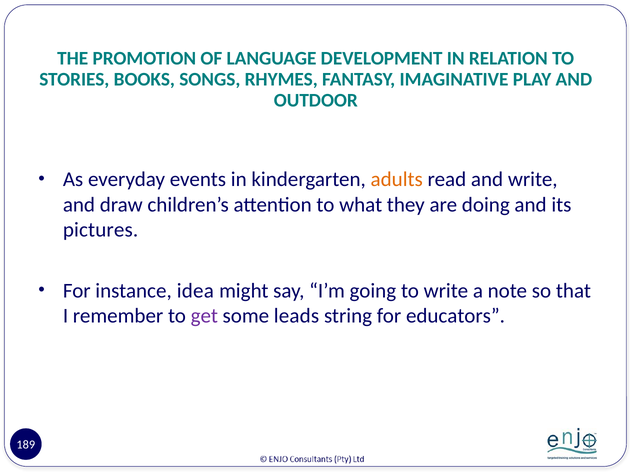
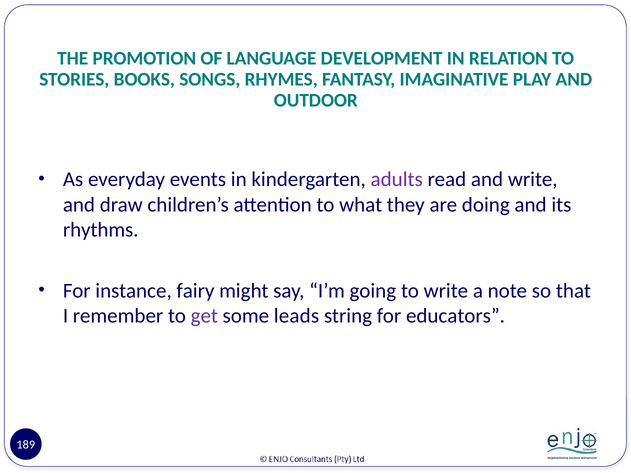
adults colour: orange -> purple
pictures: pictures -> rhythms
idea: idea -> fairy
